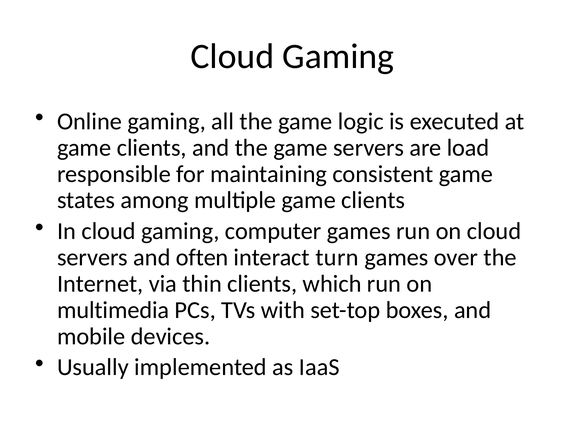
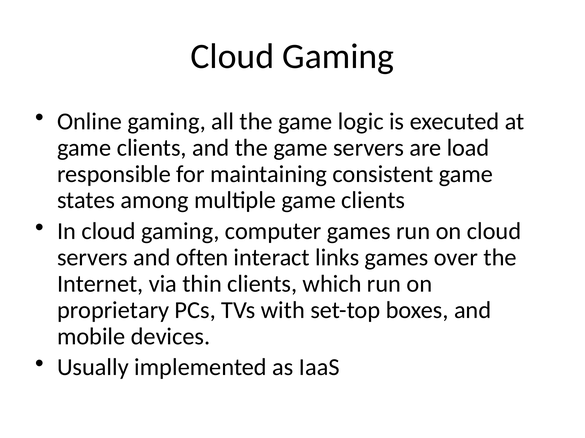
turn: turn -> links
multimedia: multimedia -> proprietary
